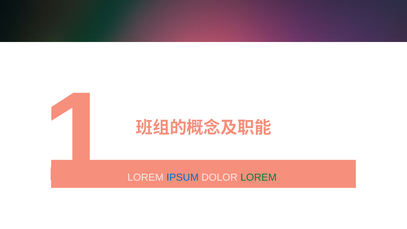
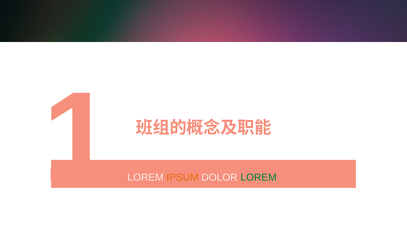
IPSUM colour: blue -> orange
